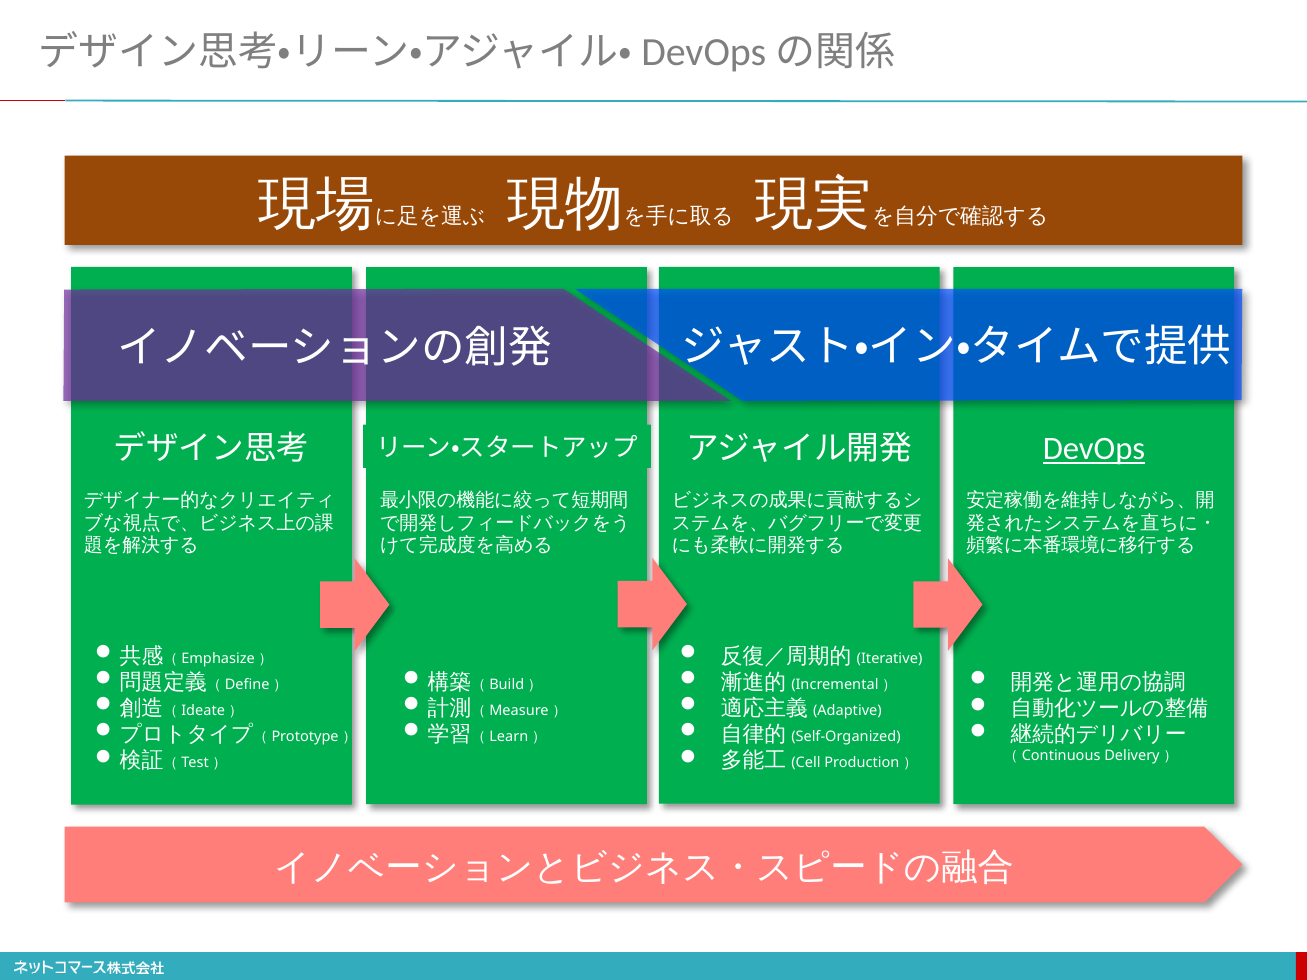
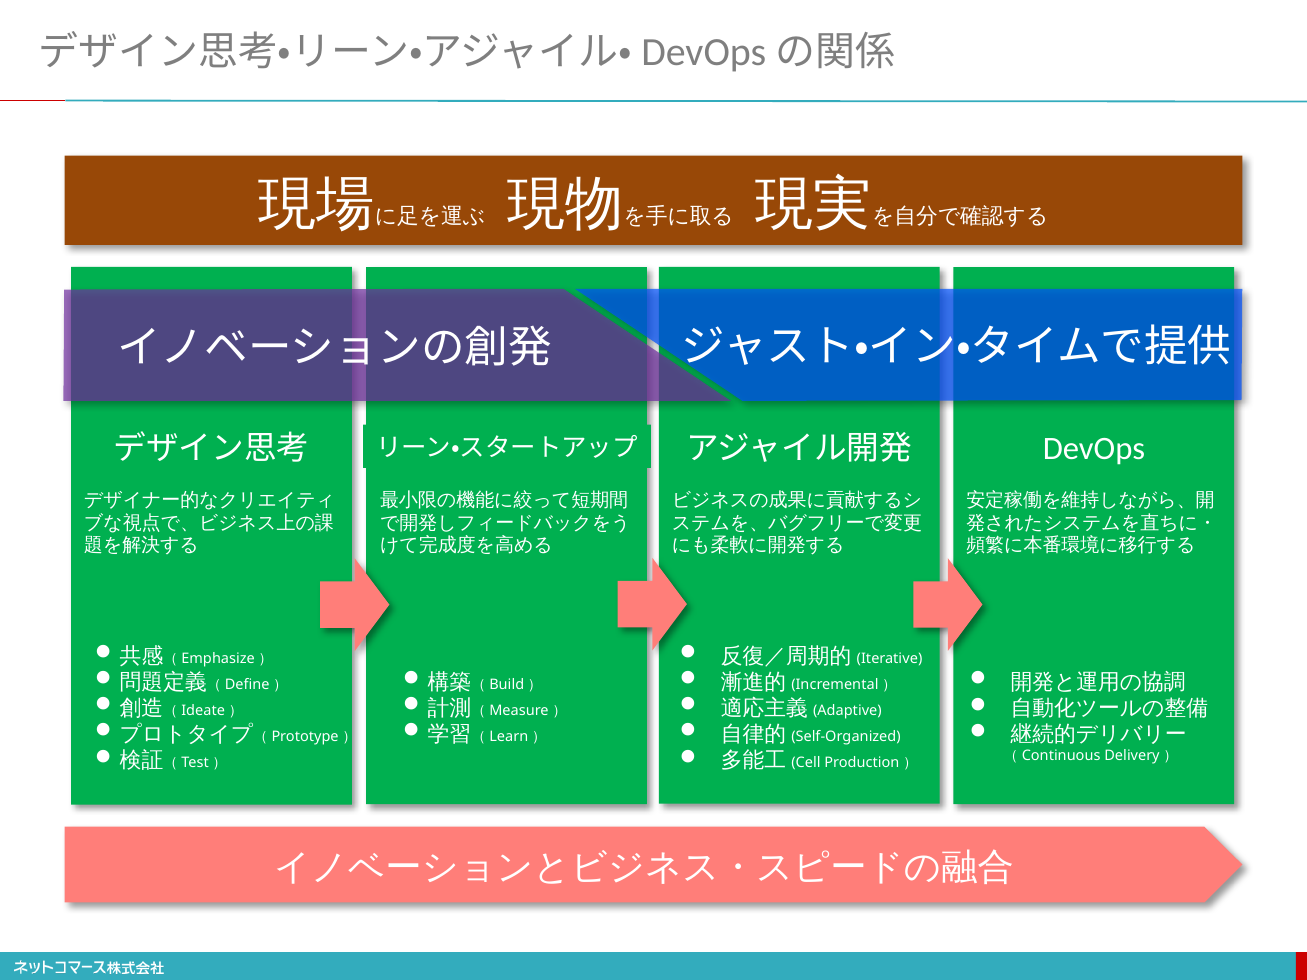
DevOps underline: present -> none
